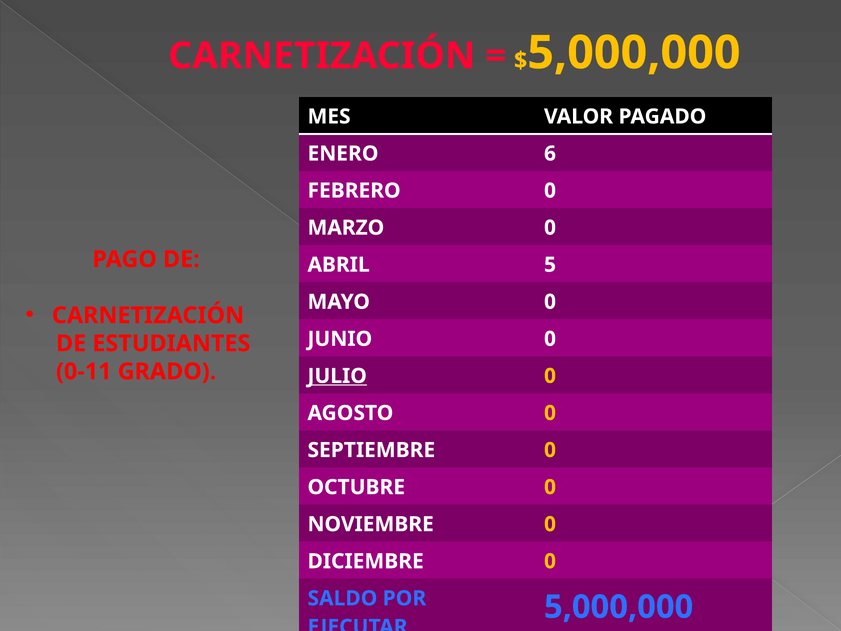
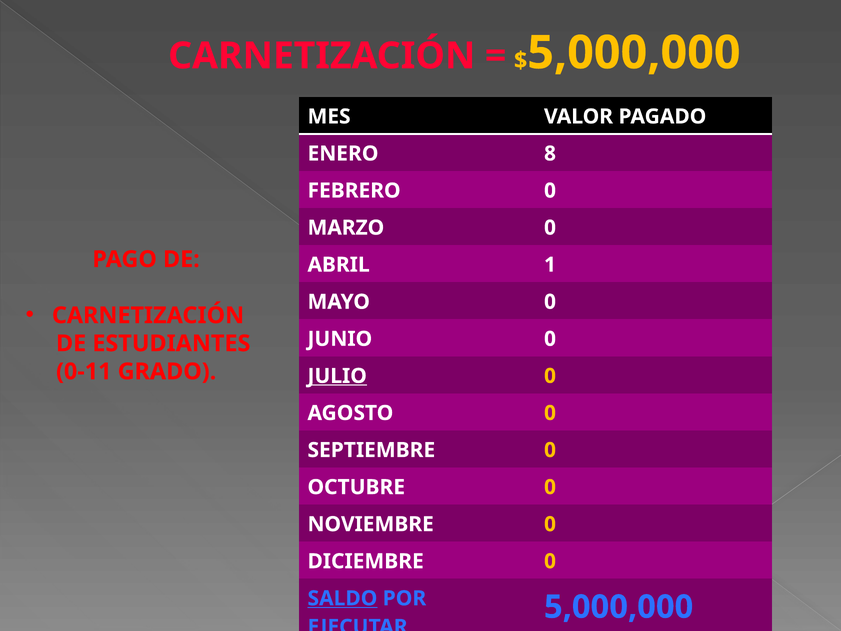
6: 6 -> 8
5: 5 -> 1
SALDO underline: none -> present
